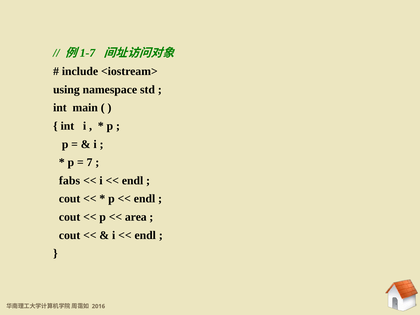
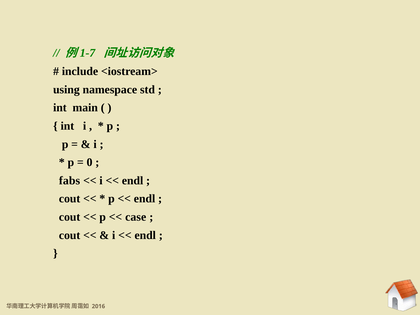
7: 7 -> 0
area: area -> case
